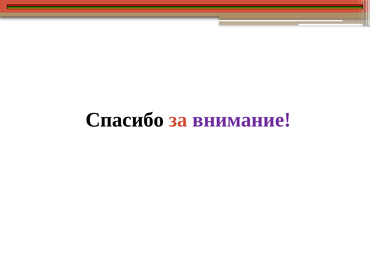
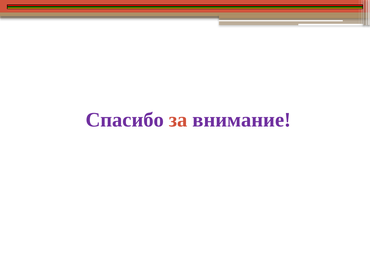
Спасибо colour: black -> purple
